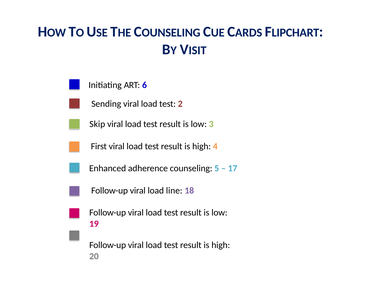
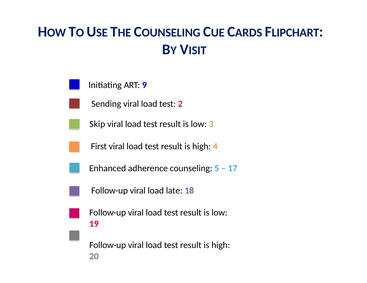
6: 6 -> 9
line: line -> late
